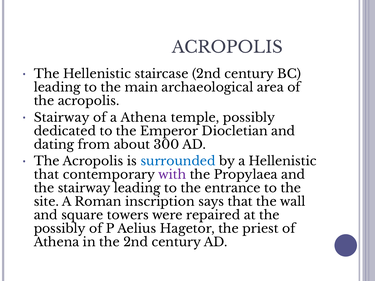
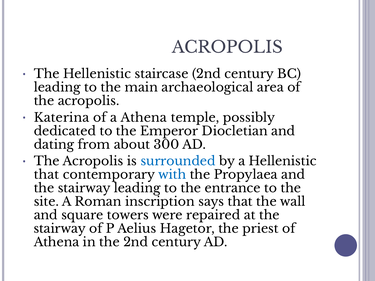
Stairway at (62, 118): Stairway -> Katerina
with colour: purple -> blue
possibly at (60, 229): possibly -> stairway
